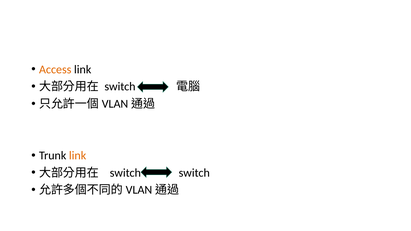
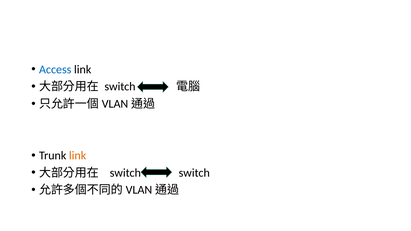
Access colour: orange -> blue
